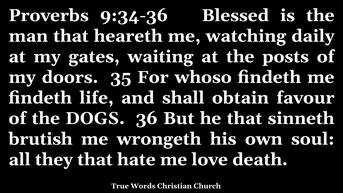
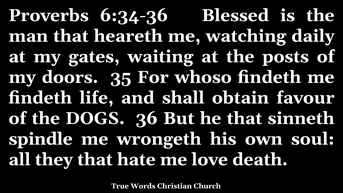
9:34-36: 9:34-36 -> 6:34-36
brutish: brutish -> spindle
